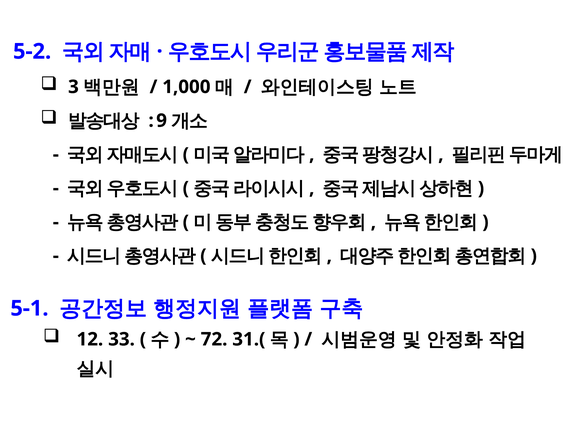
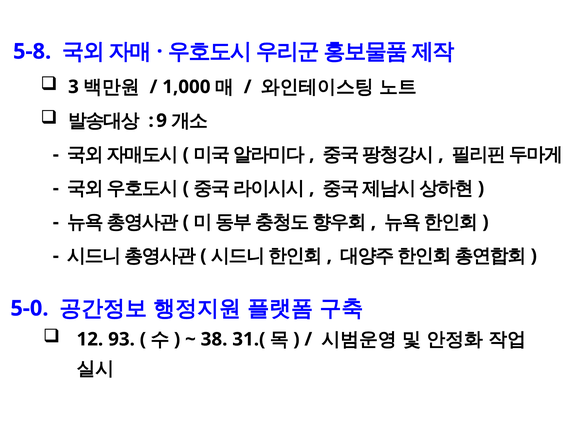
5-2: 5-2 -> 5-8
5-1: 5-1 -> 5-0
33: 33 -> 93
72: 72 -> 38
